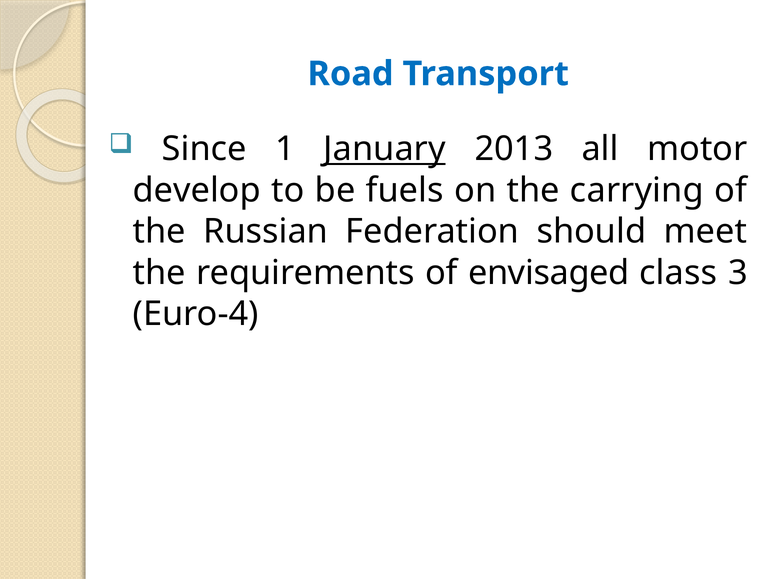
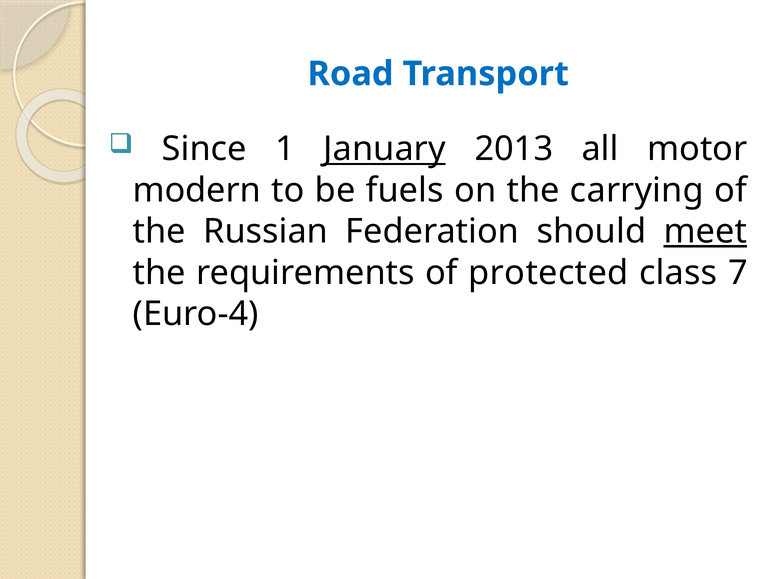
develop: develop -> modern
meet underline: none -> present
envisaged: envisaged -> protected
3: 3 -> 7
